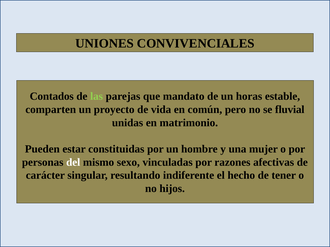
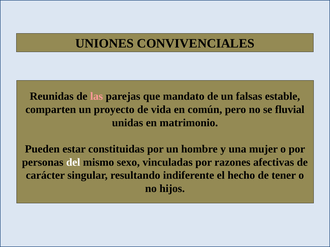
Contados: Contados -> Reunidas
las colour: light green -> pink
horas: horas -> falsas
